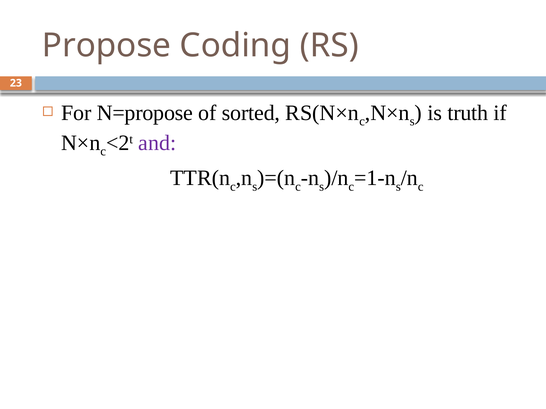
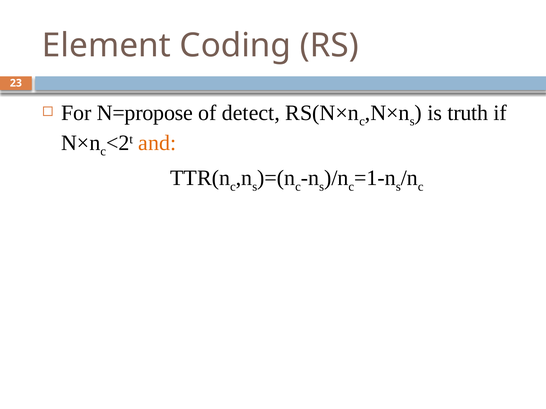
Propose: Propose -> Element
sorted: sorted -> detect
and colour: purple -> orange
